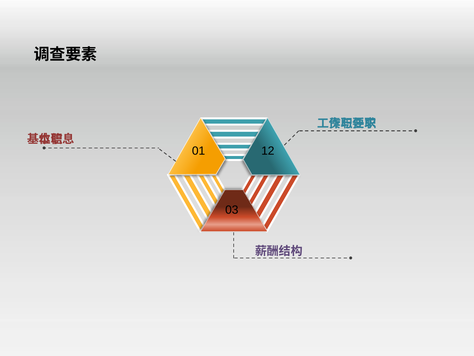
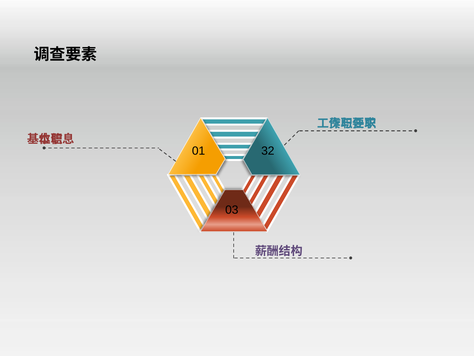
12: 12 -> 32
